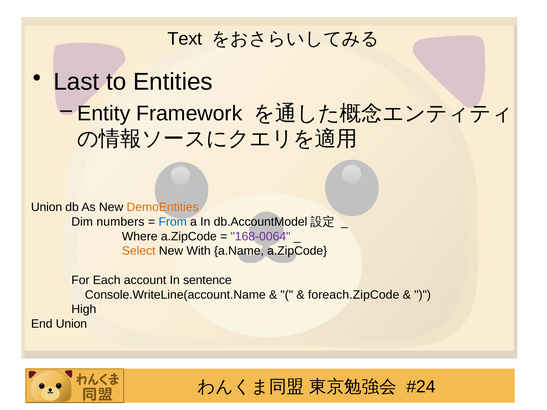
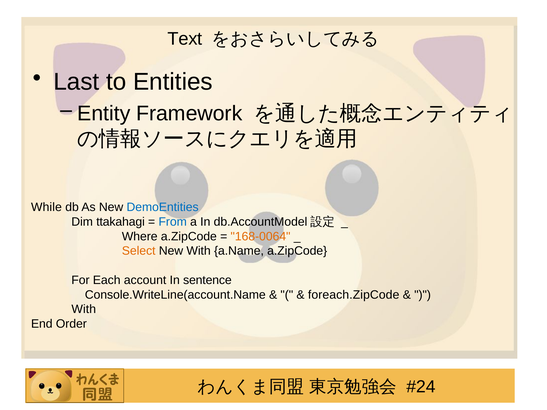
Union at (47, 207): Union -> While
DemoEntities colour: orange -> blue
numbers: numbers -> ttakahagi
168-0064 colour: purple -> orange
High at (84, 309): High -> With
End Union: Union -> Order
